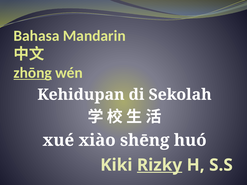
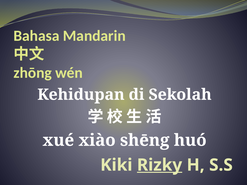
zhōng underline: present -> none
